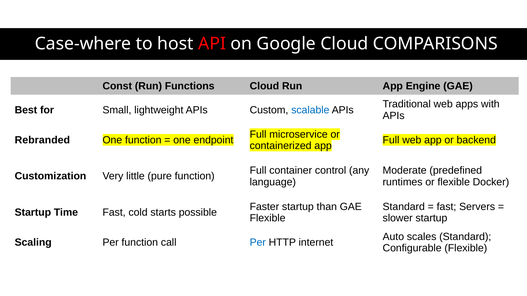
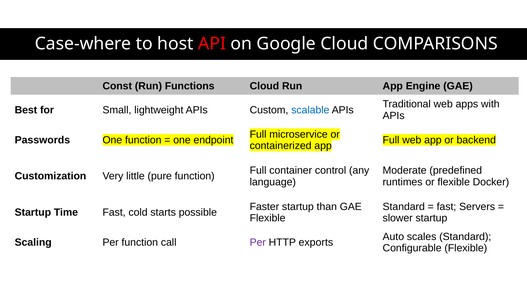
Rebranded: Rebranded -> Passwords
Per at (258, 243) colour: blue -> purple
internet: internet -> exports
